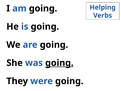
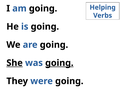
She underline: none -> present
